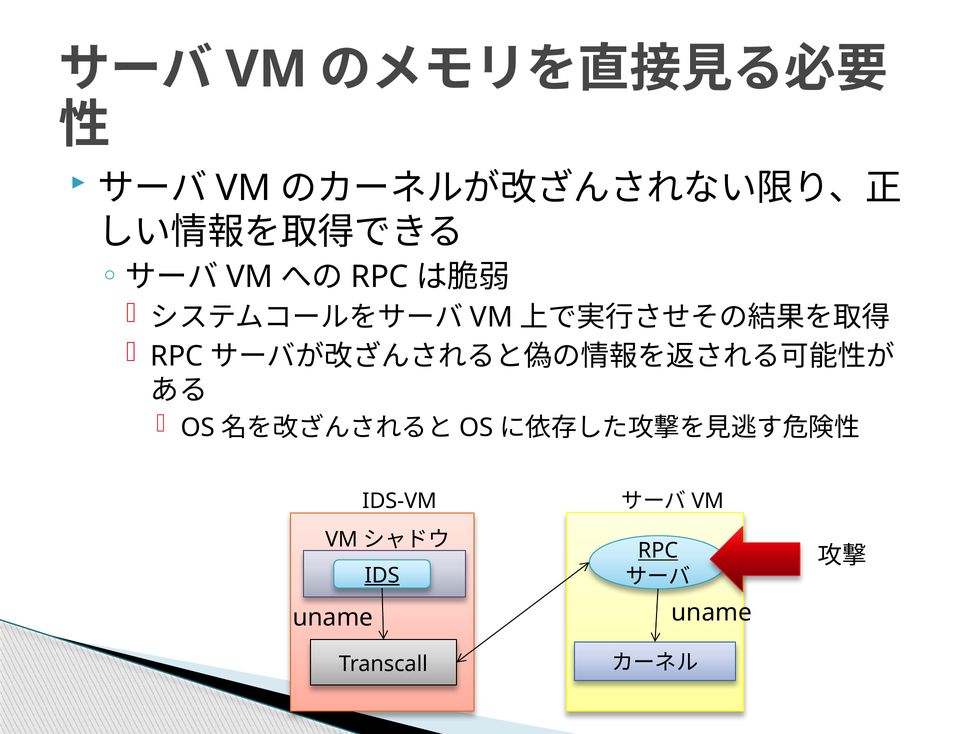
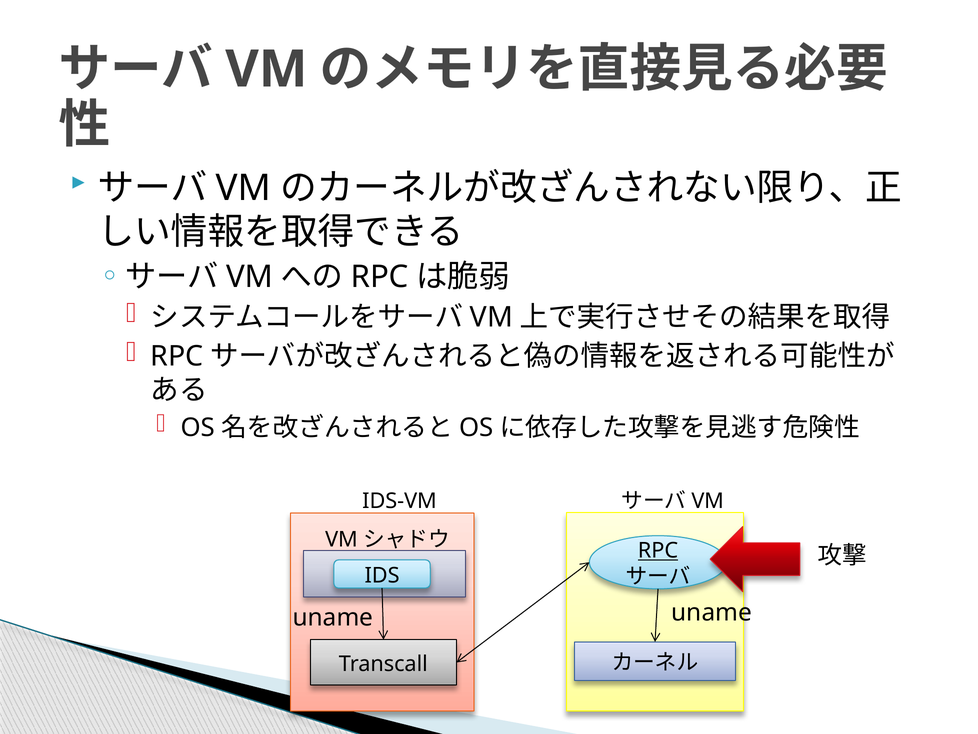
IDS underline: present -> none
